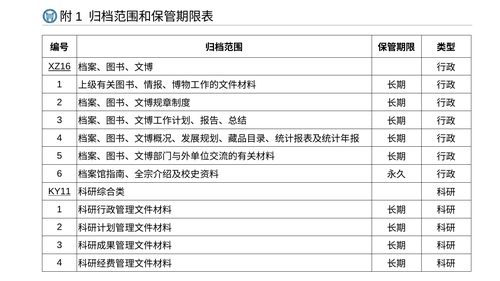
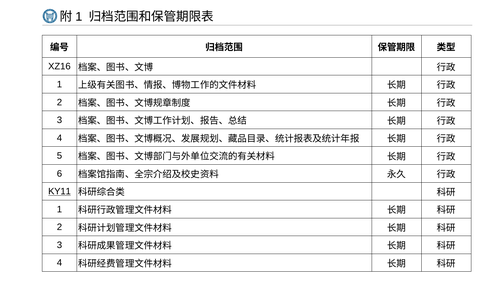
XZ16 underline: present -> none
